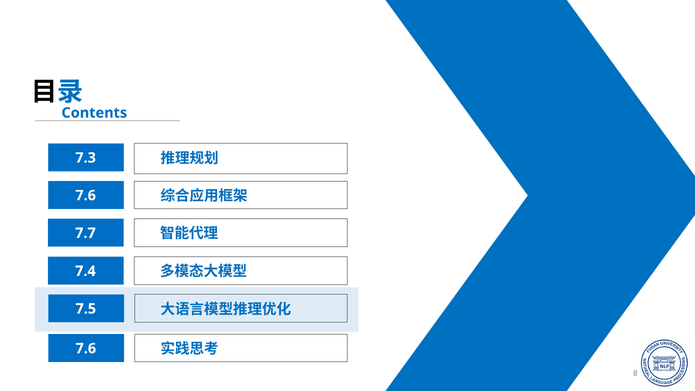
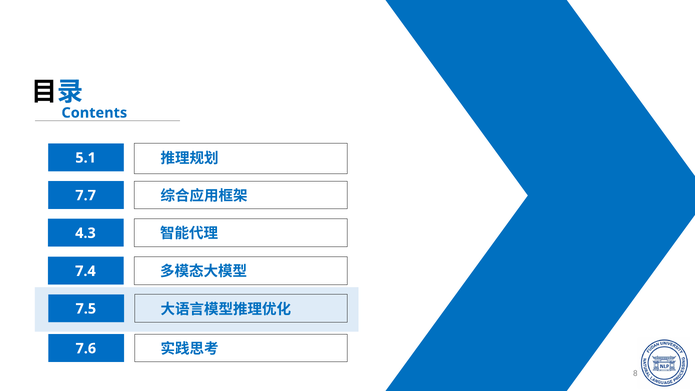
7.3: 7.3 -> 5.1
7.6 at (86, 195): 7.6 -> 7.7
7.7: 7.7 -> 4.3
